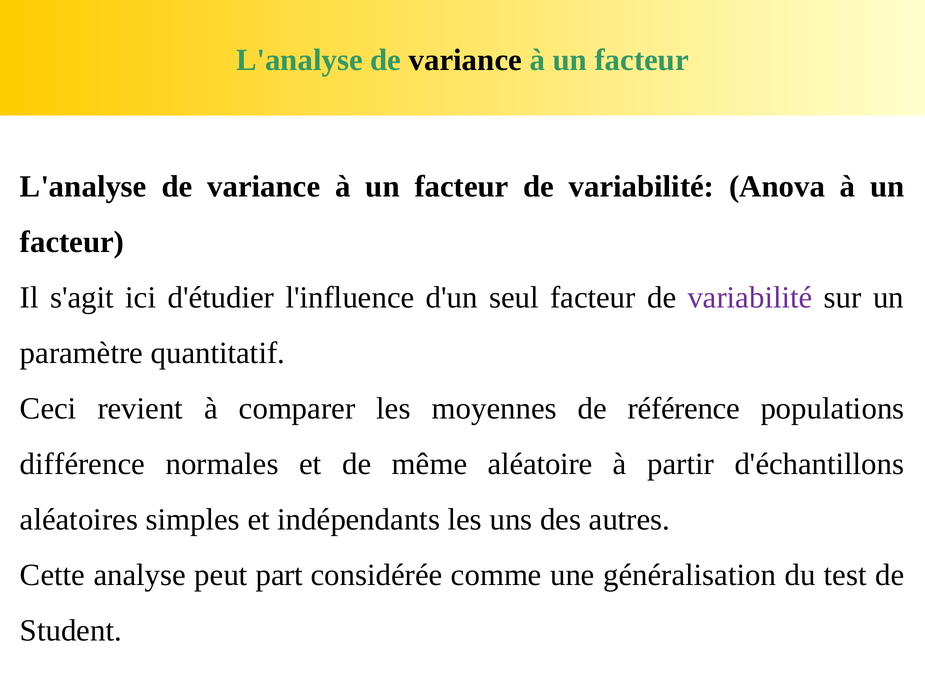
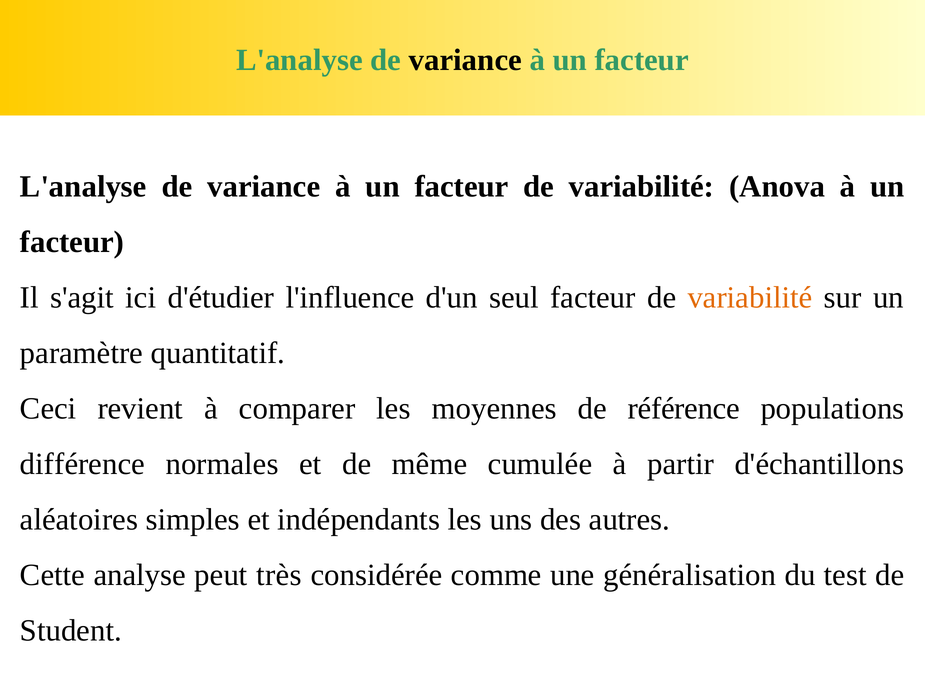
variabilité at (750, 298) colour: purple -> orange
aléatoire: aléatoire -> cumulée
part: part -> très
